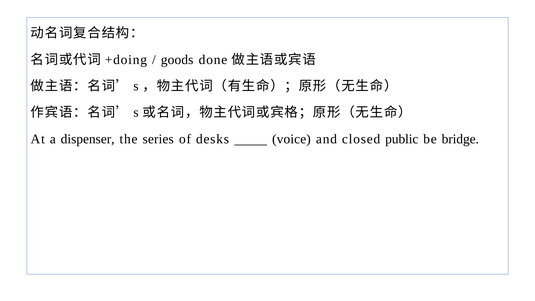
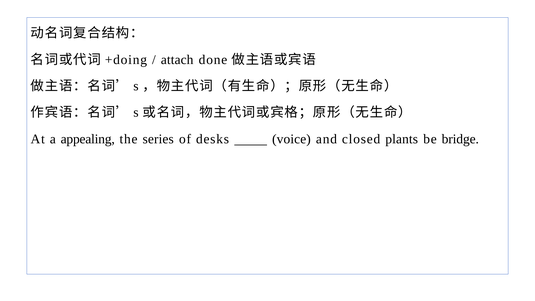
goods: goods -> attach
dispenser: dispenser -> appealing
public: public -> plants
